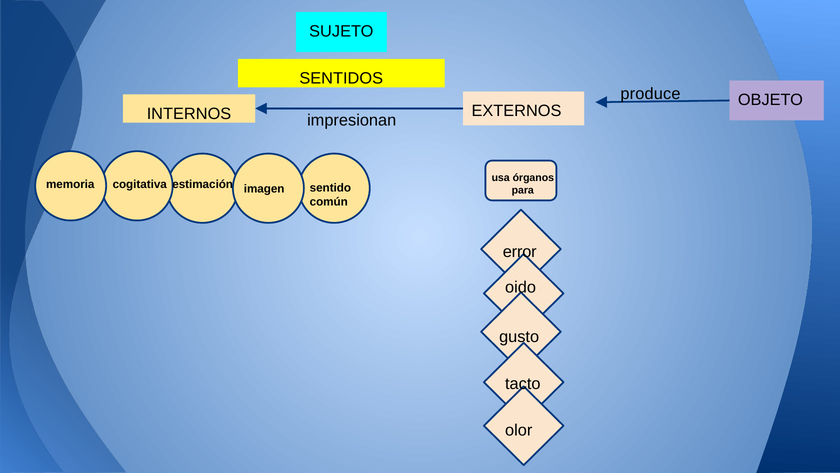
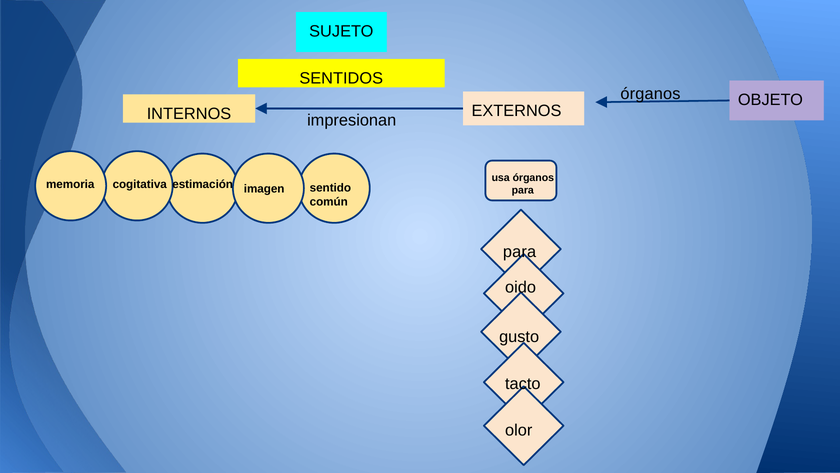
produce at (650, 94): produce -> órganos
error at (520, 251): error -> para
